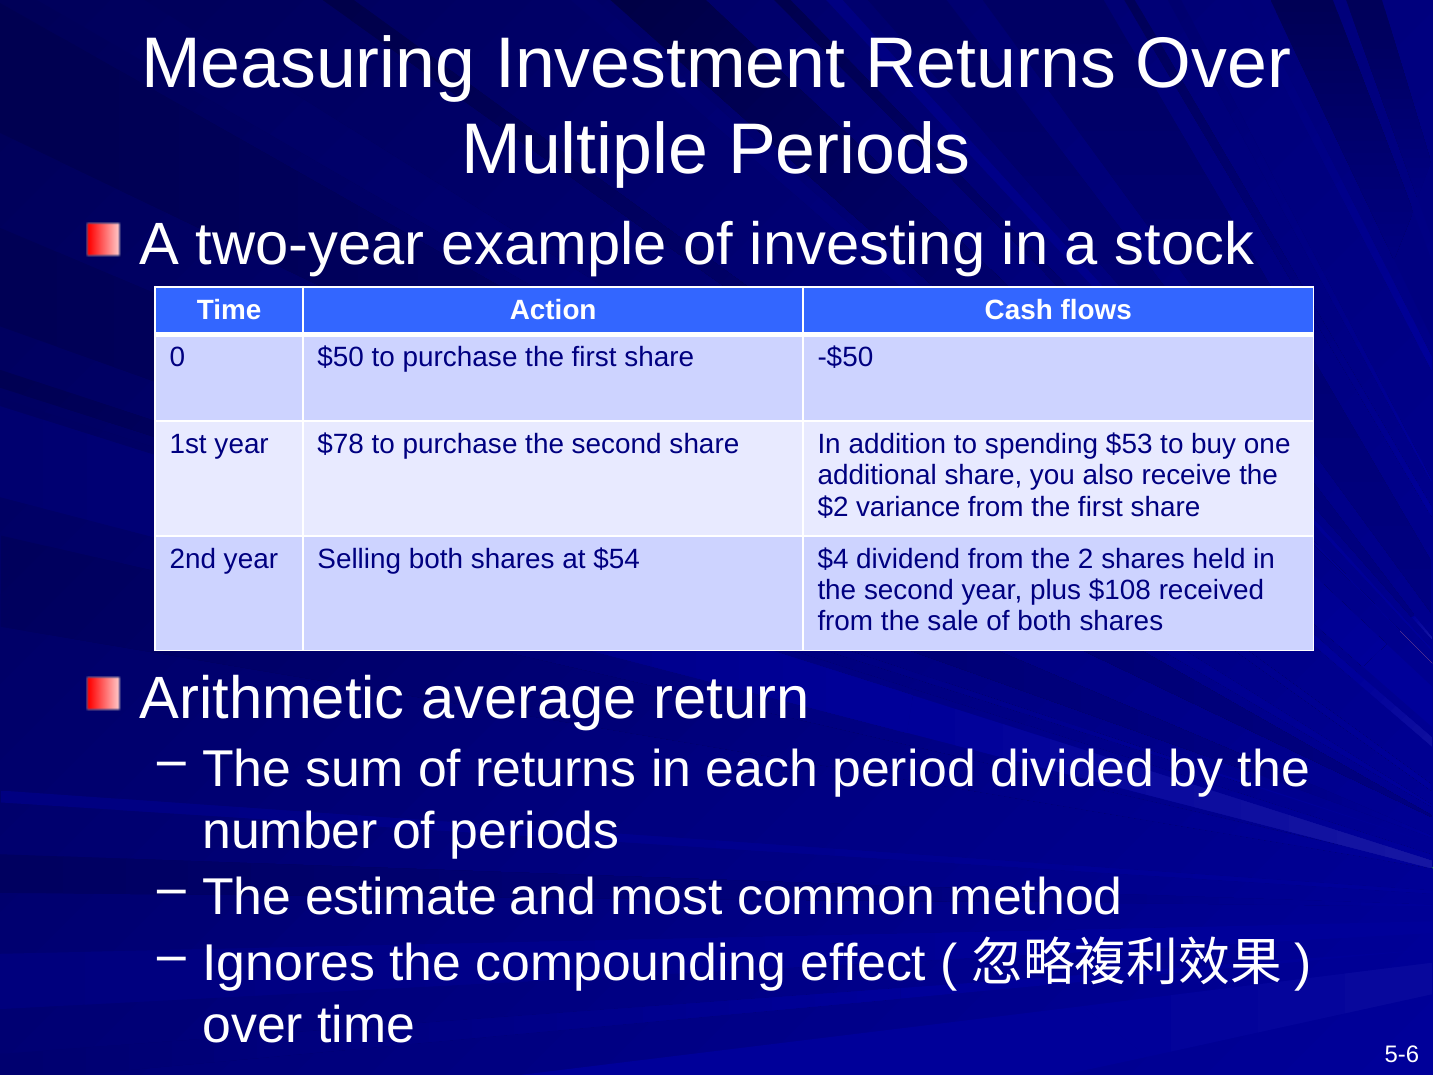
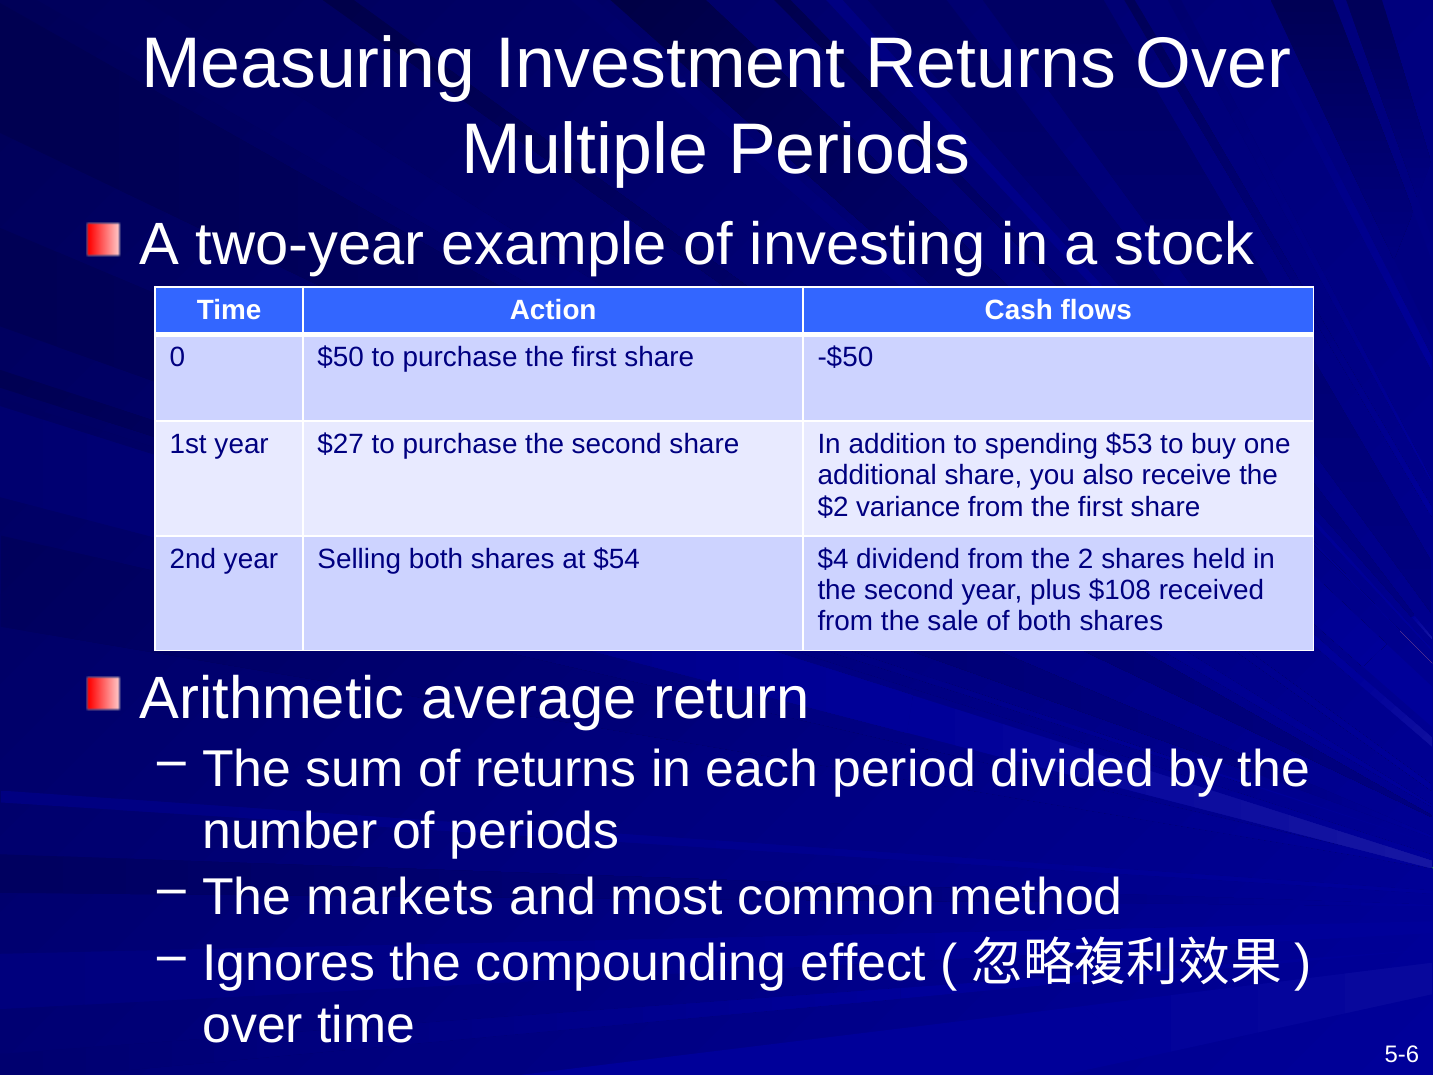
$78: $78 -> $27
estimate: estimate -> markets
